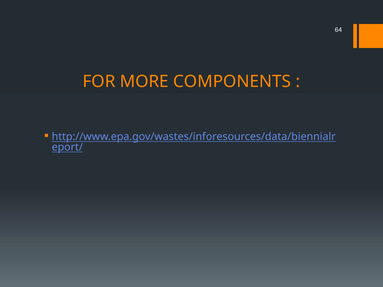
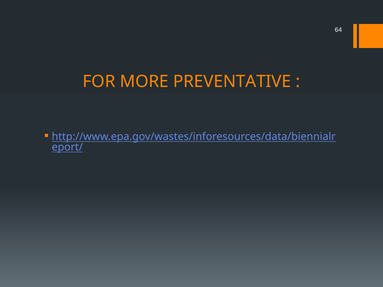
COMPONENTS: COMPONENTS -> PREVENTATIVE
